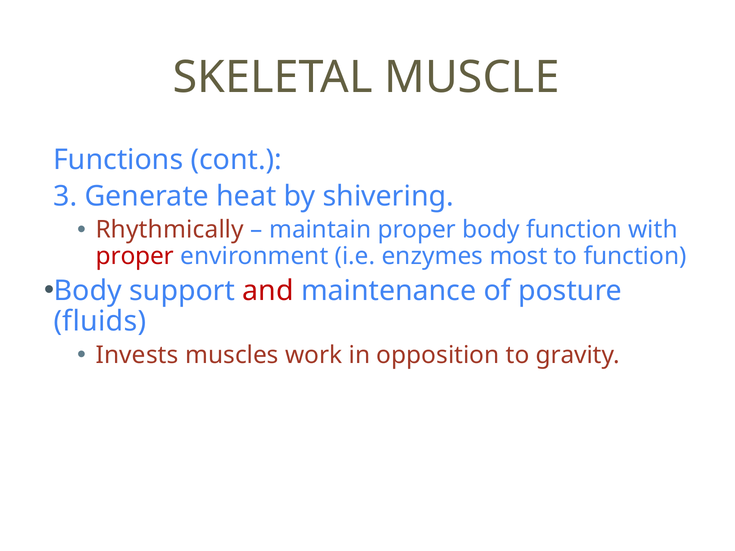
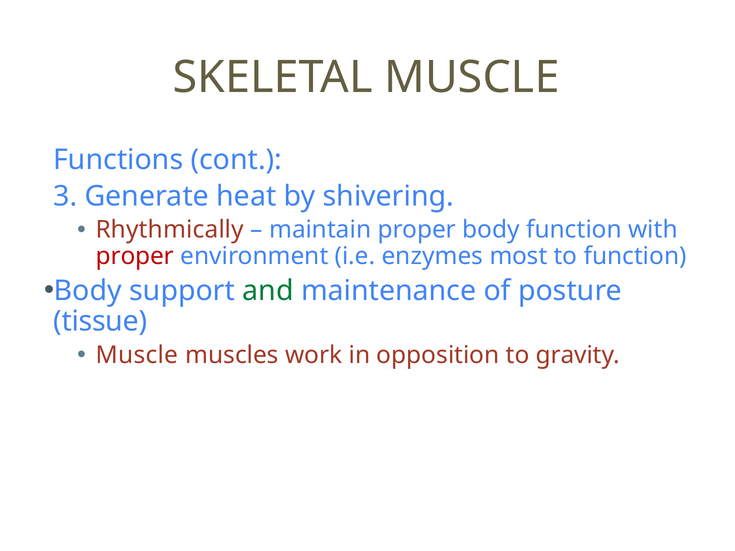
and colour: red -> green
fluids: fluids -> tissue
Invests at (137, 355): Invests -> Muscle
